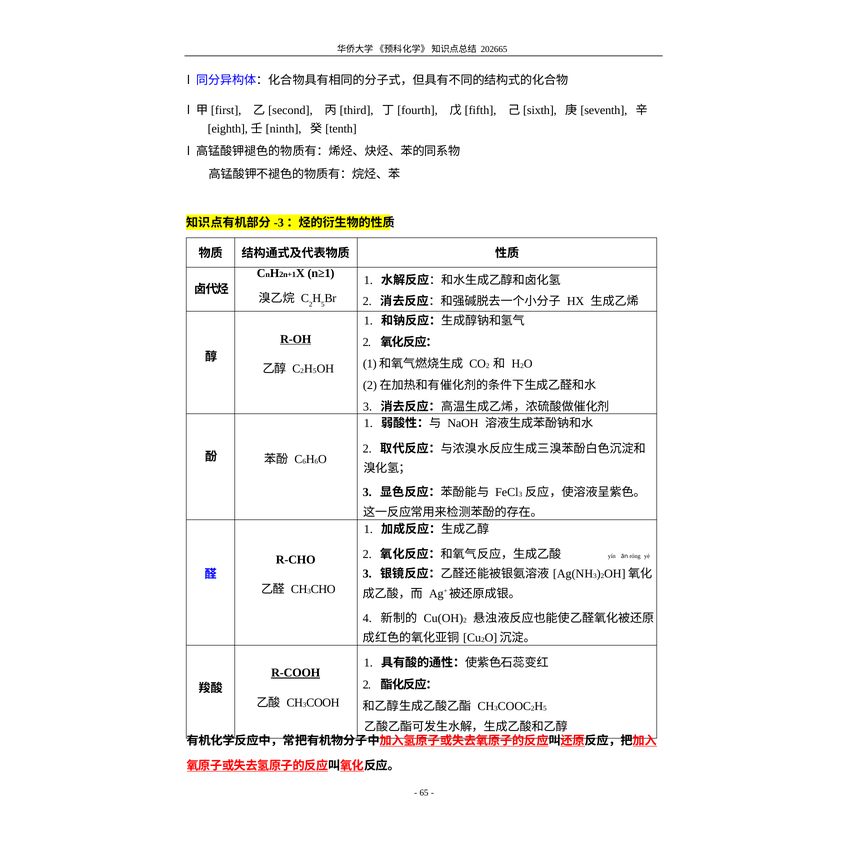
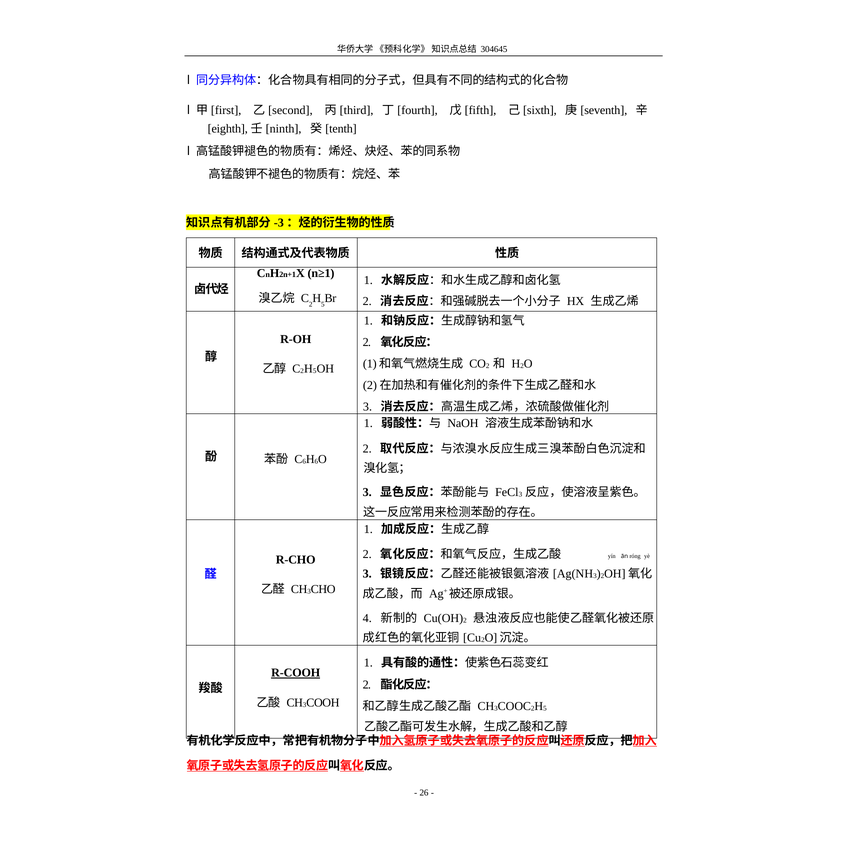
202665: 202665 -> 304645
R-OH underline: present -> none
65: 65 -> 26
